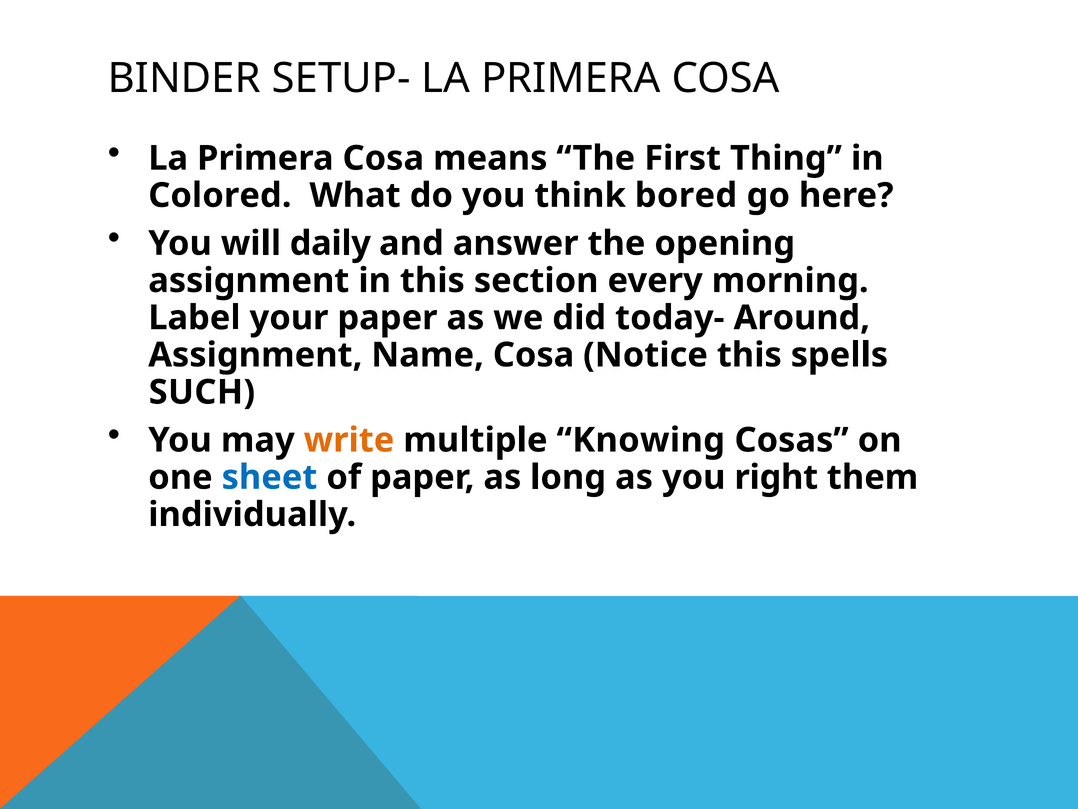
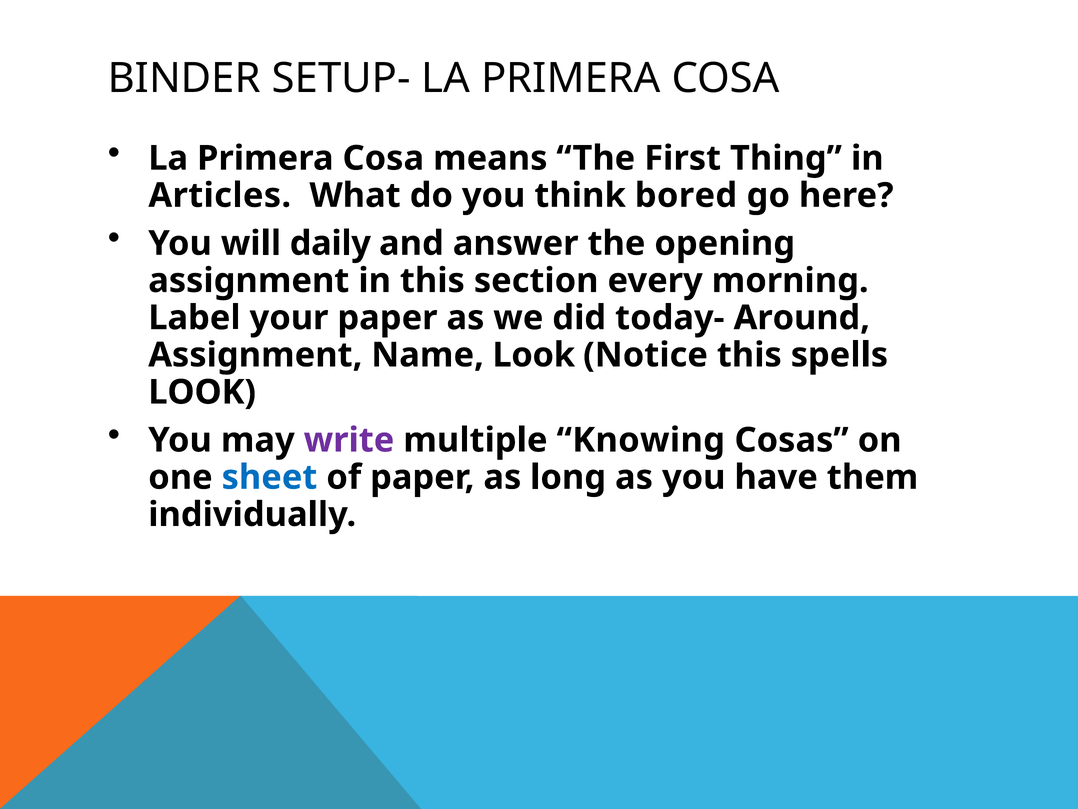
Colored: Colored -> Articles
Name Cosa: Cosa -> Look
SUCH at (202, 392): SUCH -> LOOK
write colour: orange -> purple
right: right -> have
